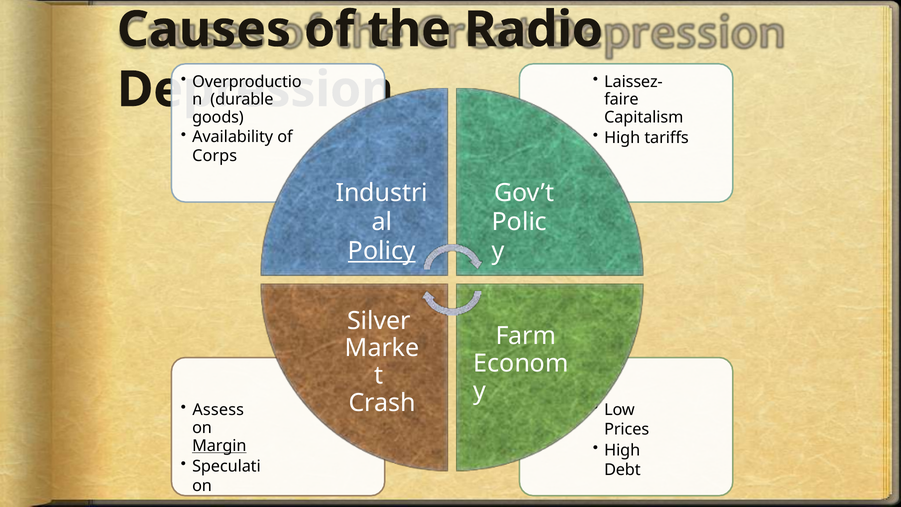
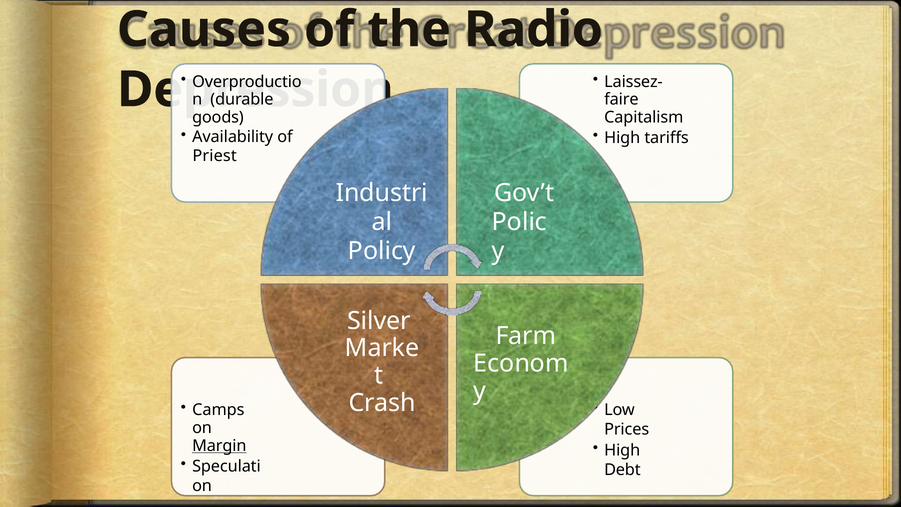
Corps: Corps -> Priest
Policy underline: present -> none
Assess: Assess -> Camps
